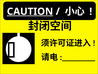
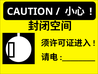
CAUTION underline: present -> none
